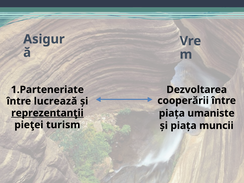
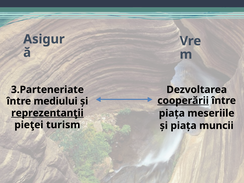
1.Parteneriate: 1.Parteneriate -> 3.Parteneriate
cooperării underline: none -> present
lucrează: lucrează -> mediului
umaniste: umaniste -> meseriile
